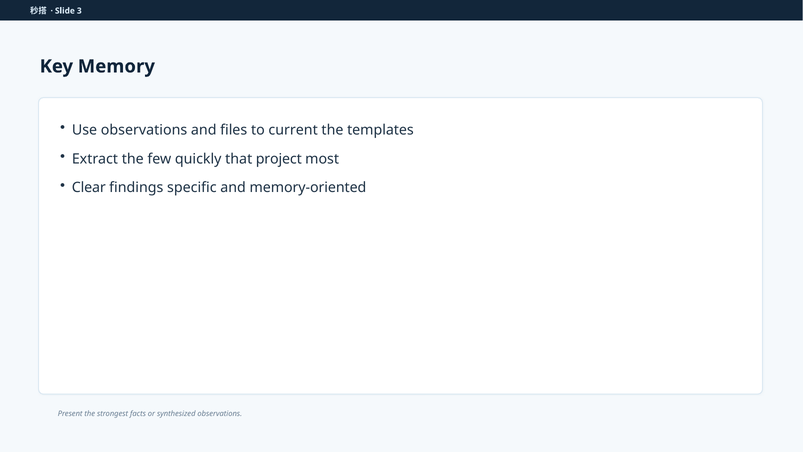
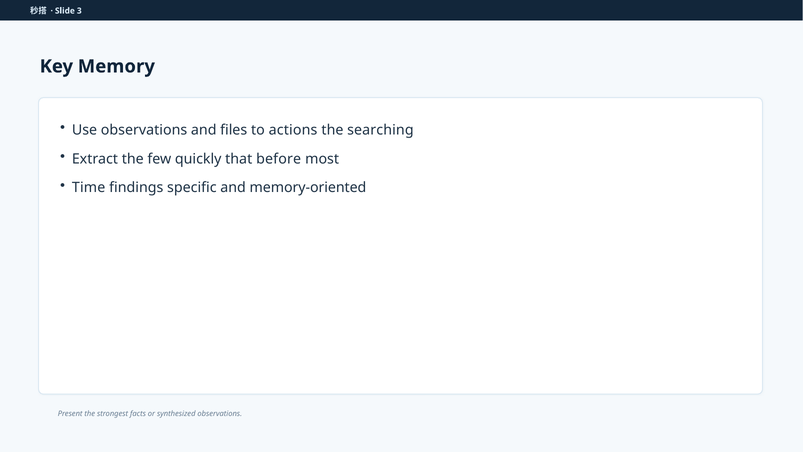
current: current -> actions
templates: templates -> searching
project: project -> before
Clear: Clear -> Time
